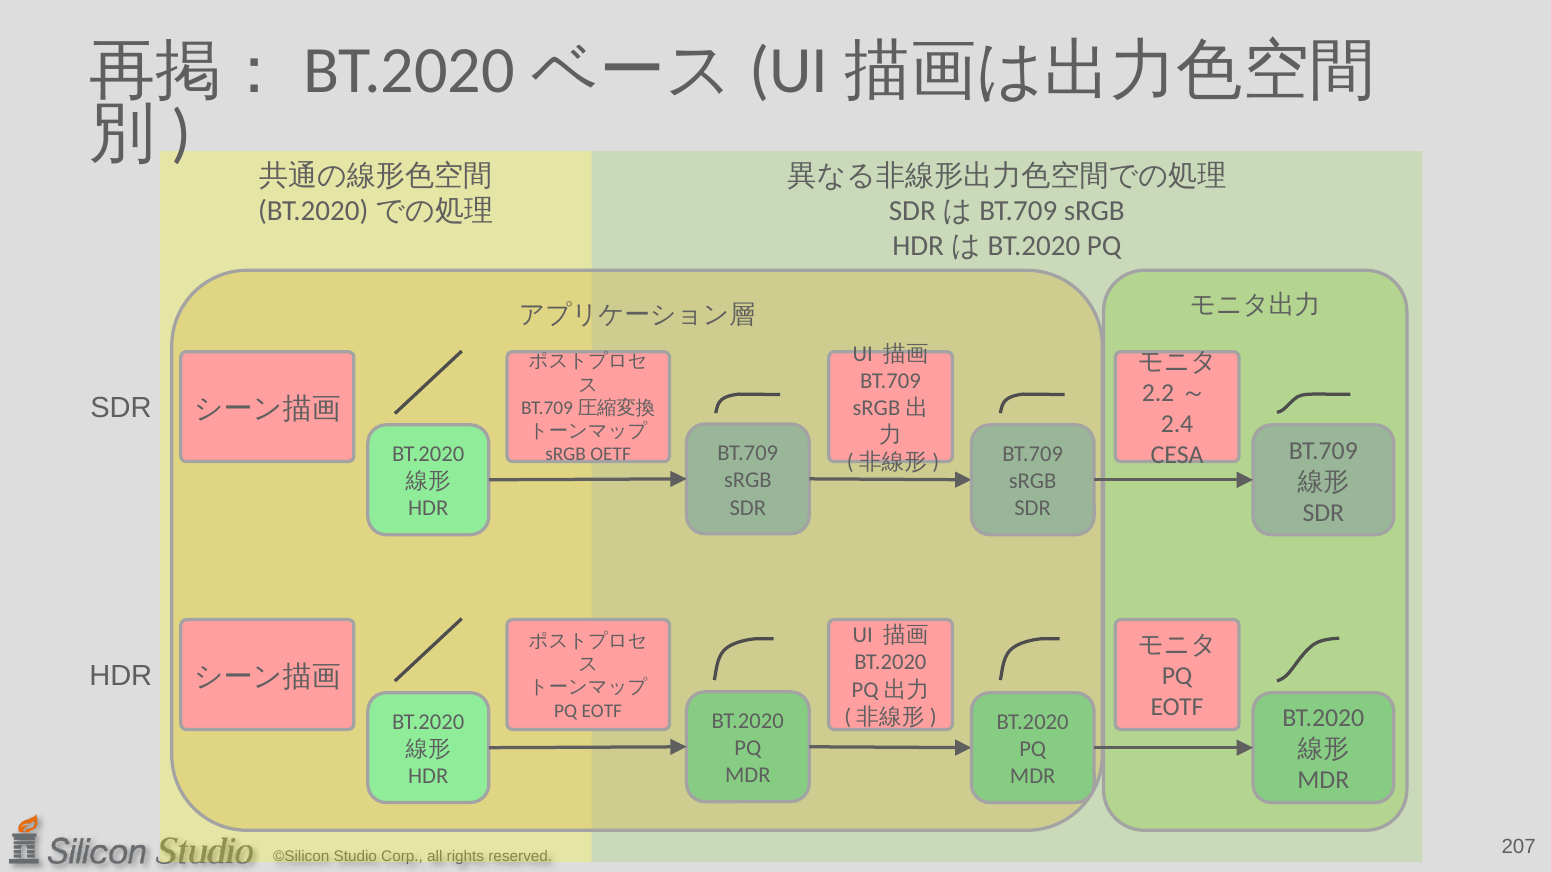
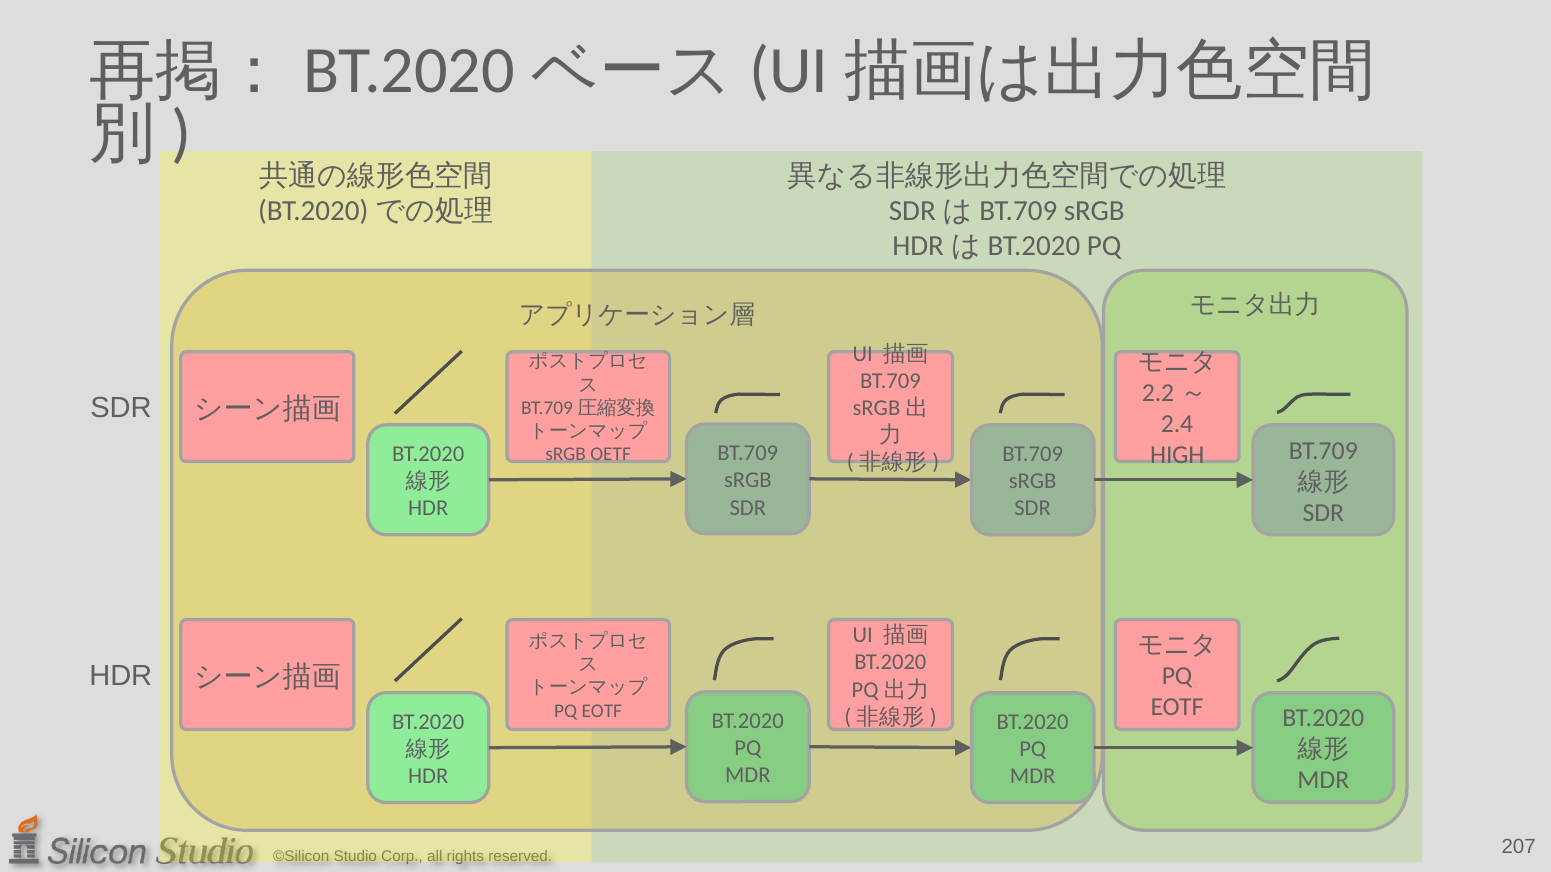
CESA: CESA -> HIGH
